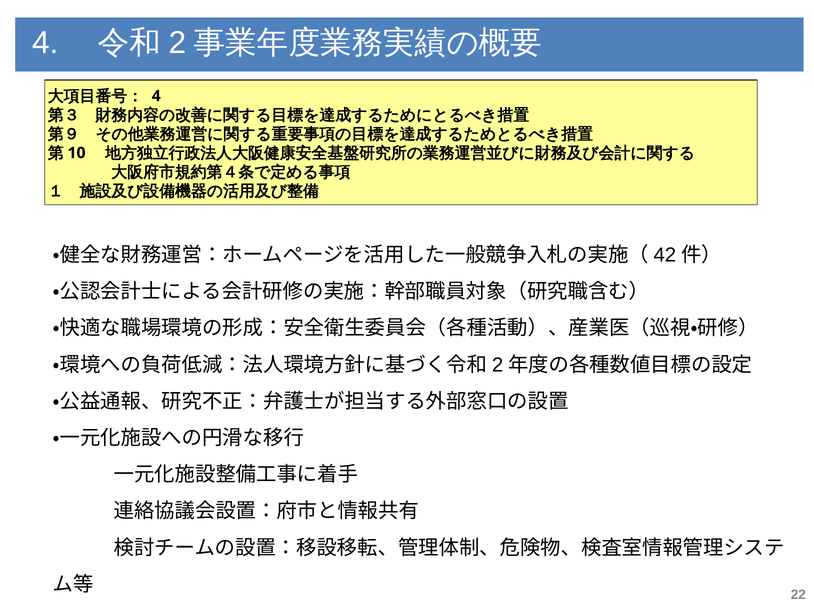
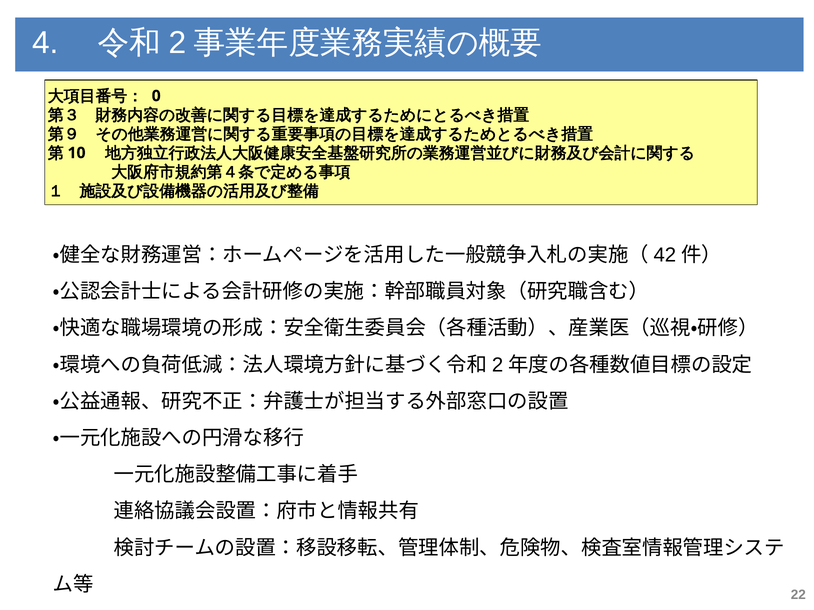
4 at (156, 96): 4 -> 0
